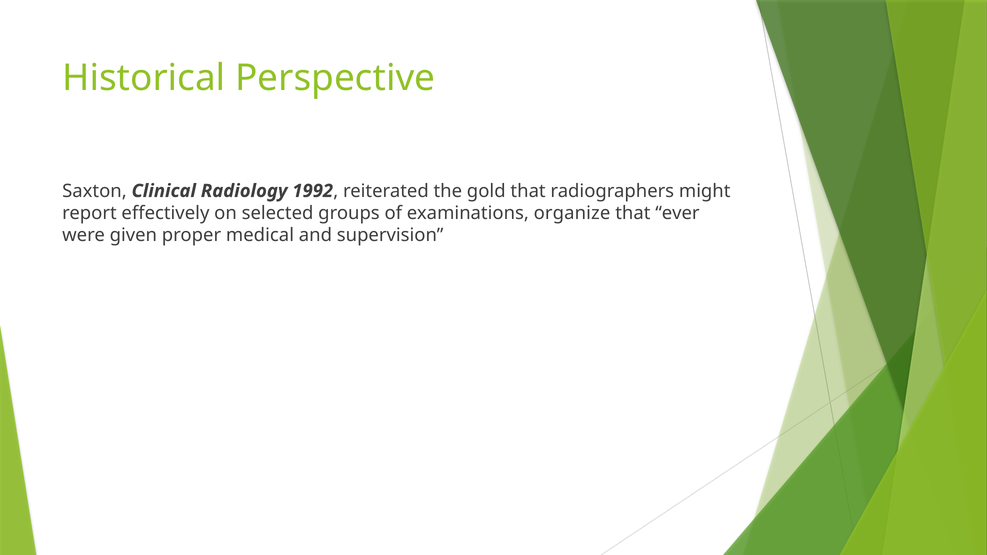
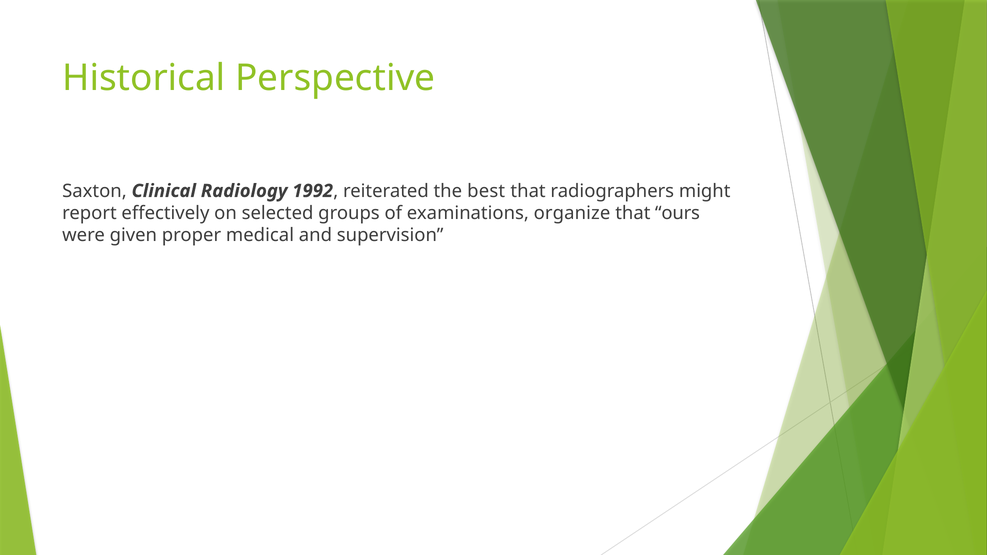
gold: gold -> best
ever: ever -> ours
